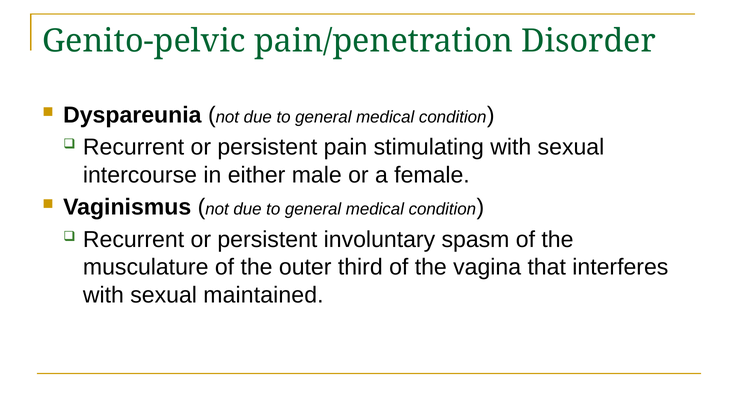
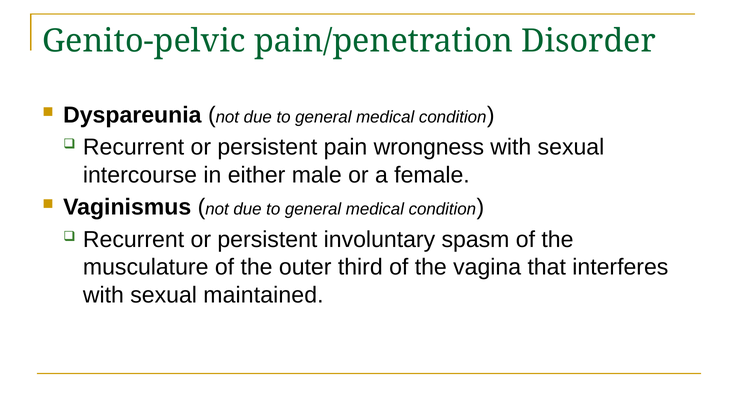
stimulating: stimulating -> wrongness
